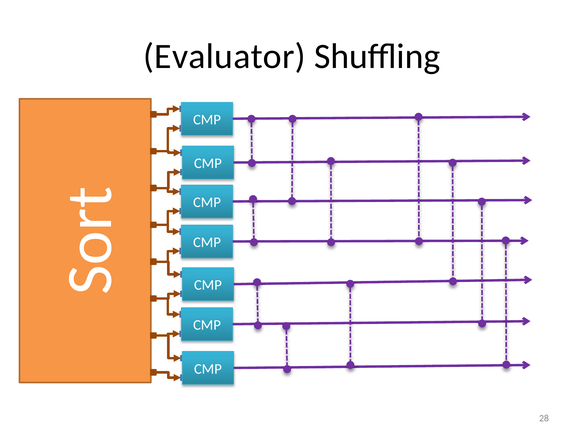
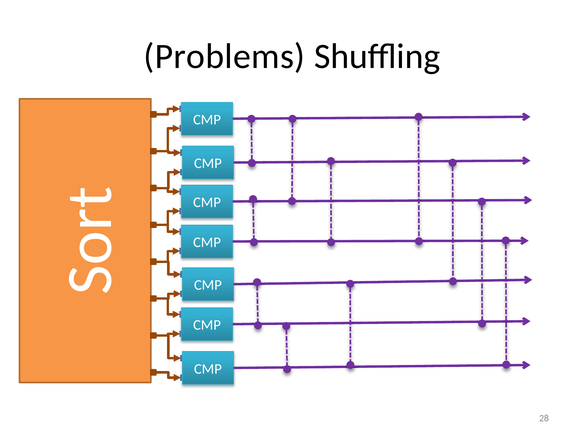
Evaluator: Evaluator -> Problems
